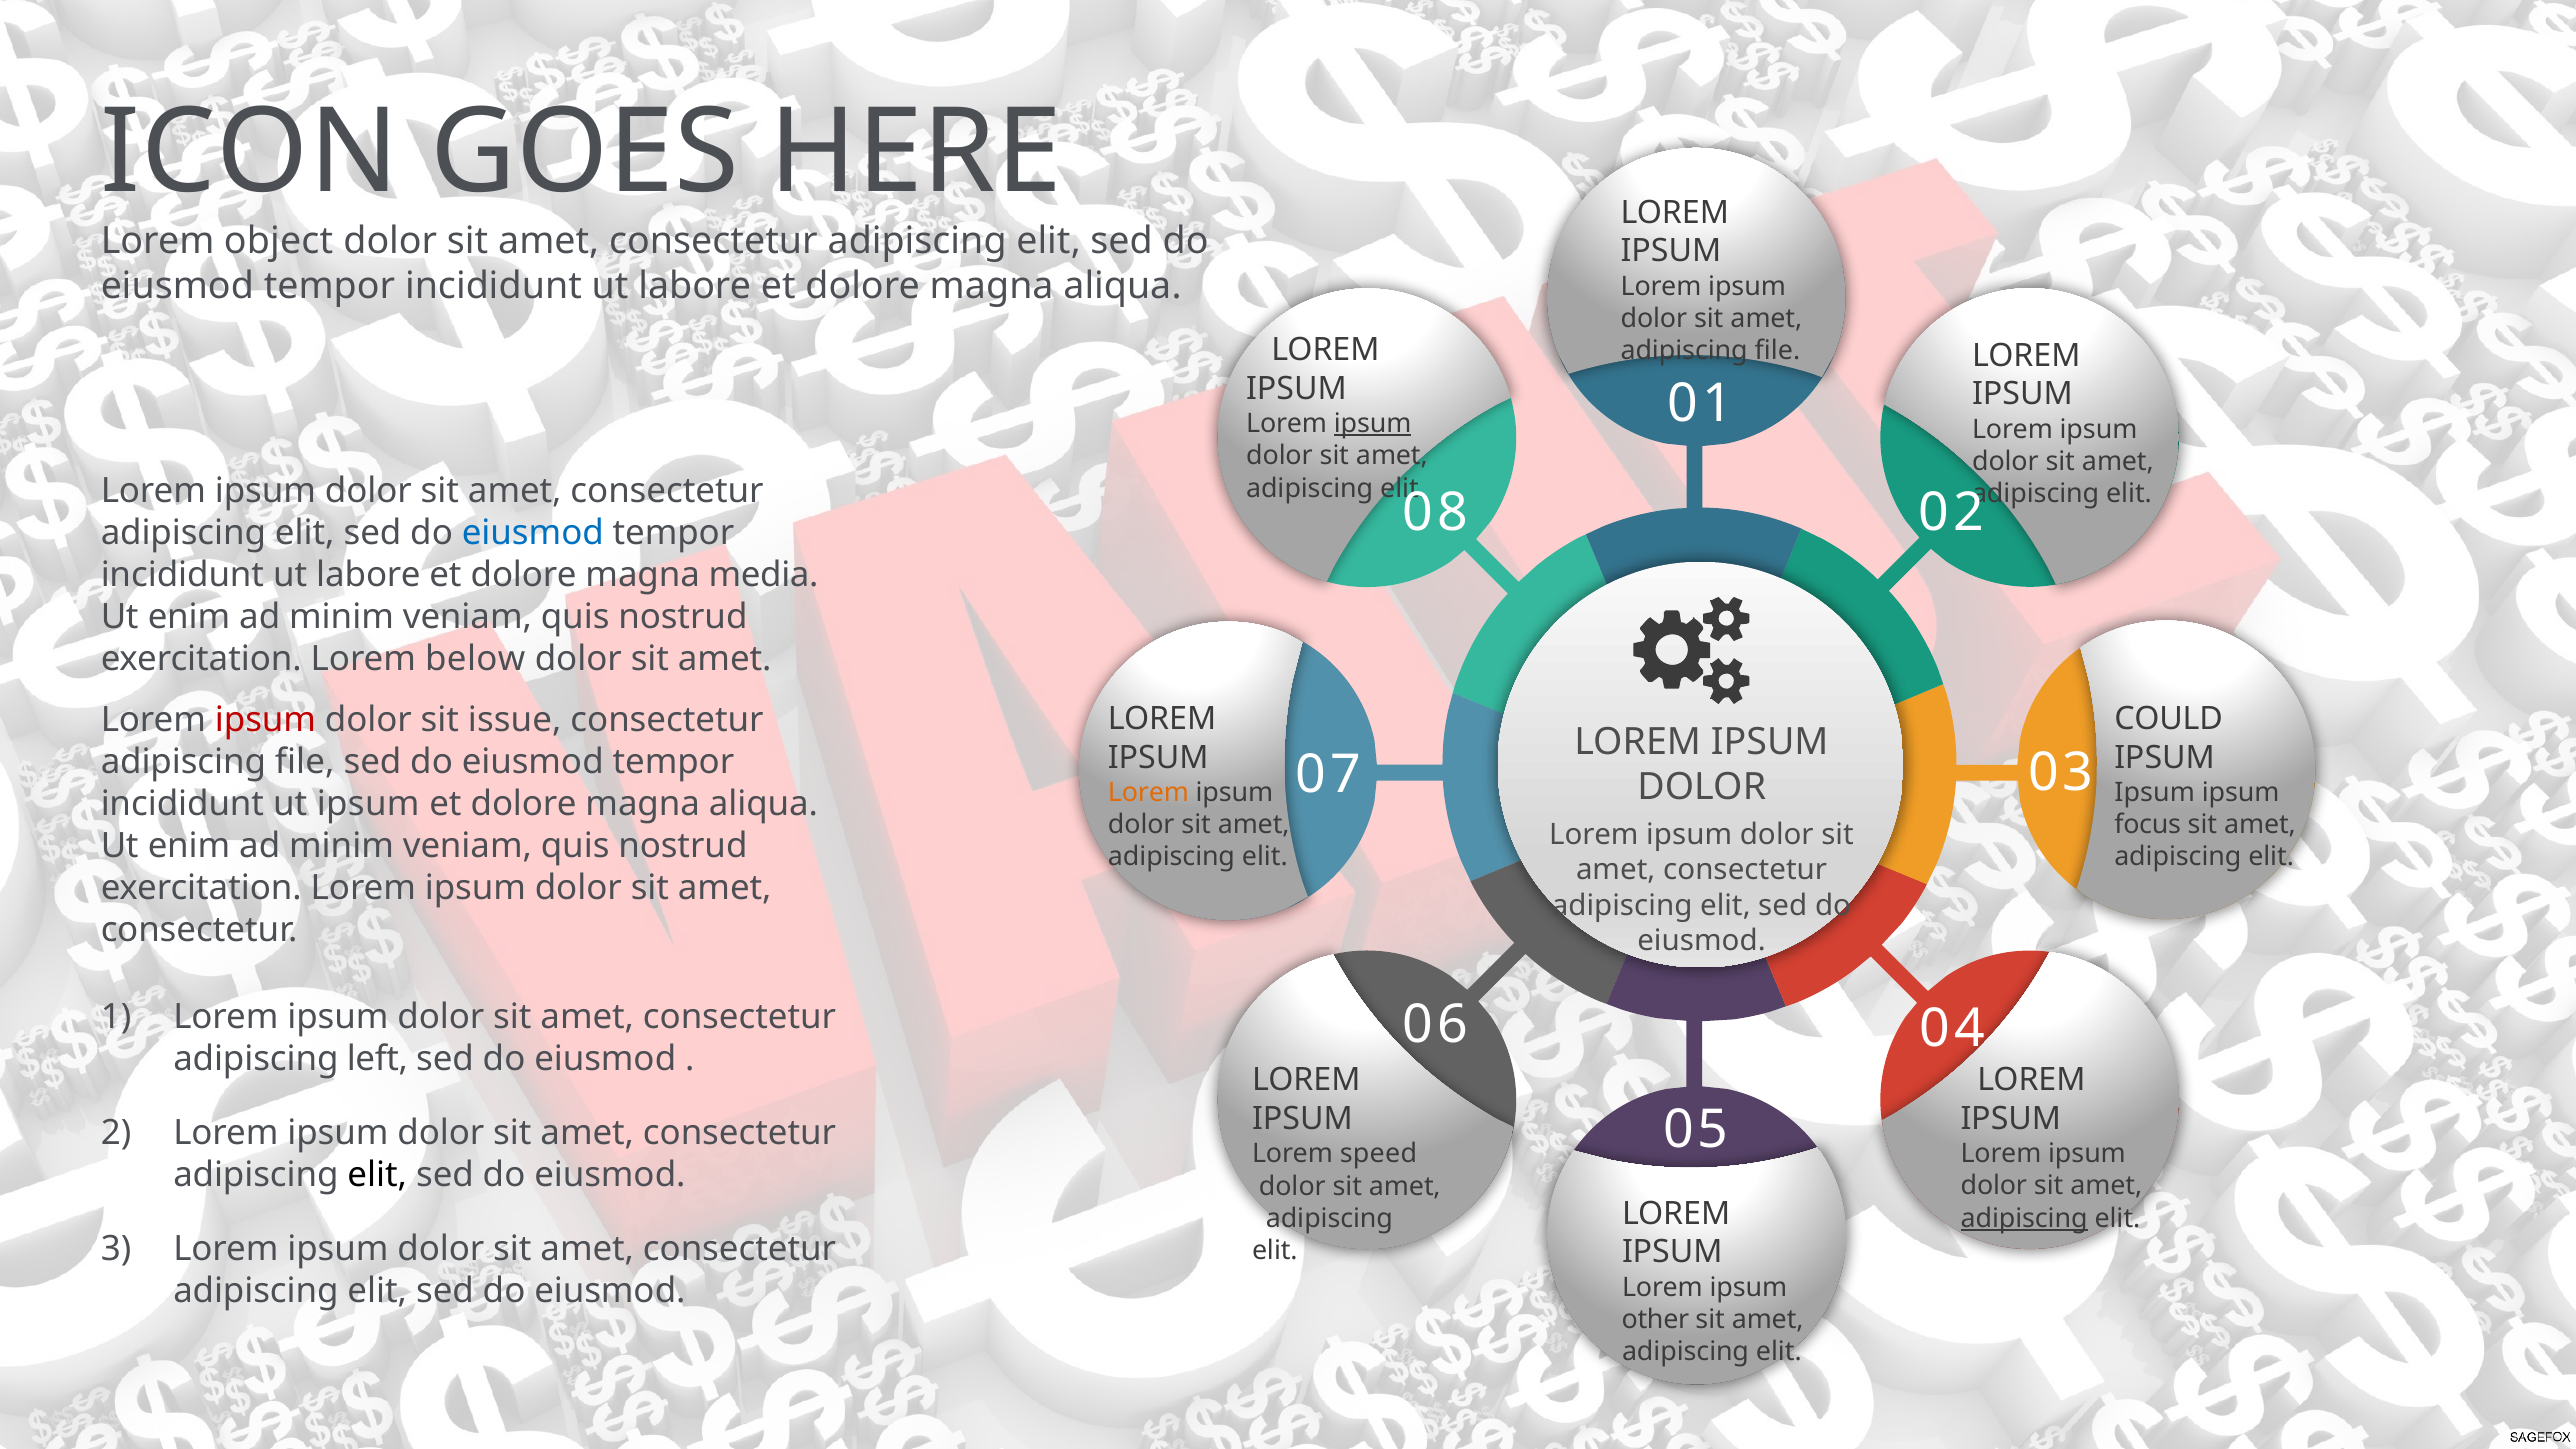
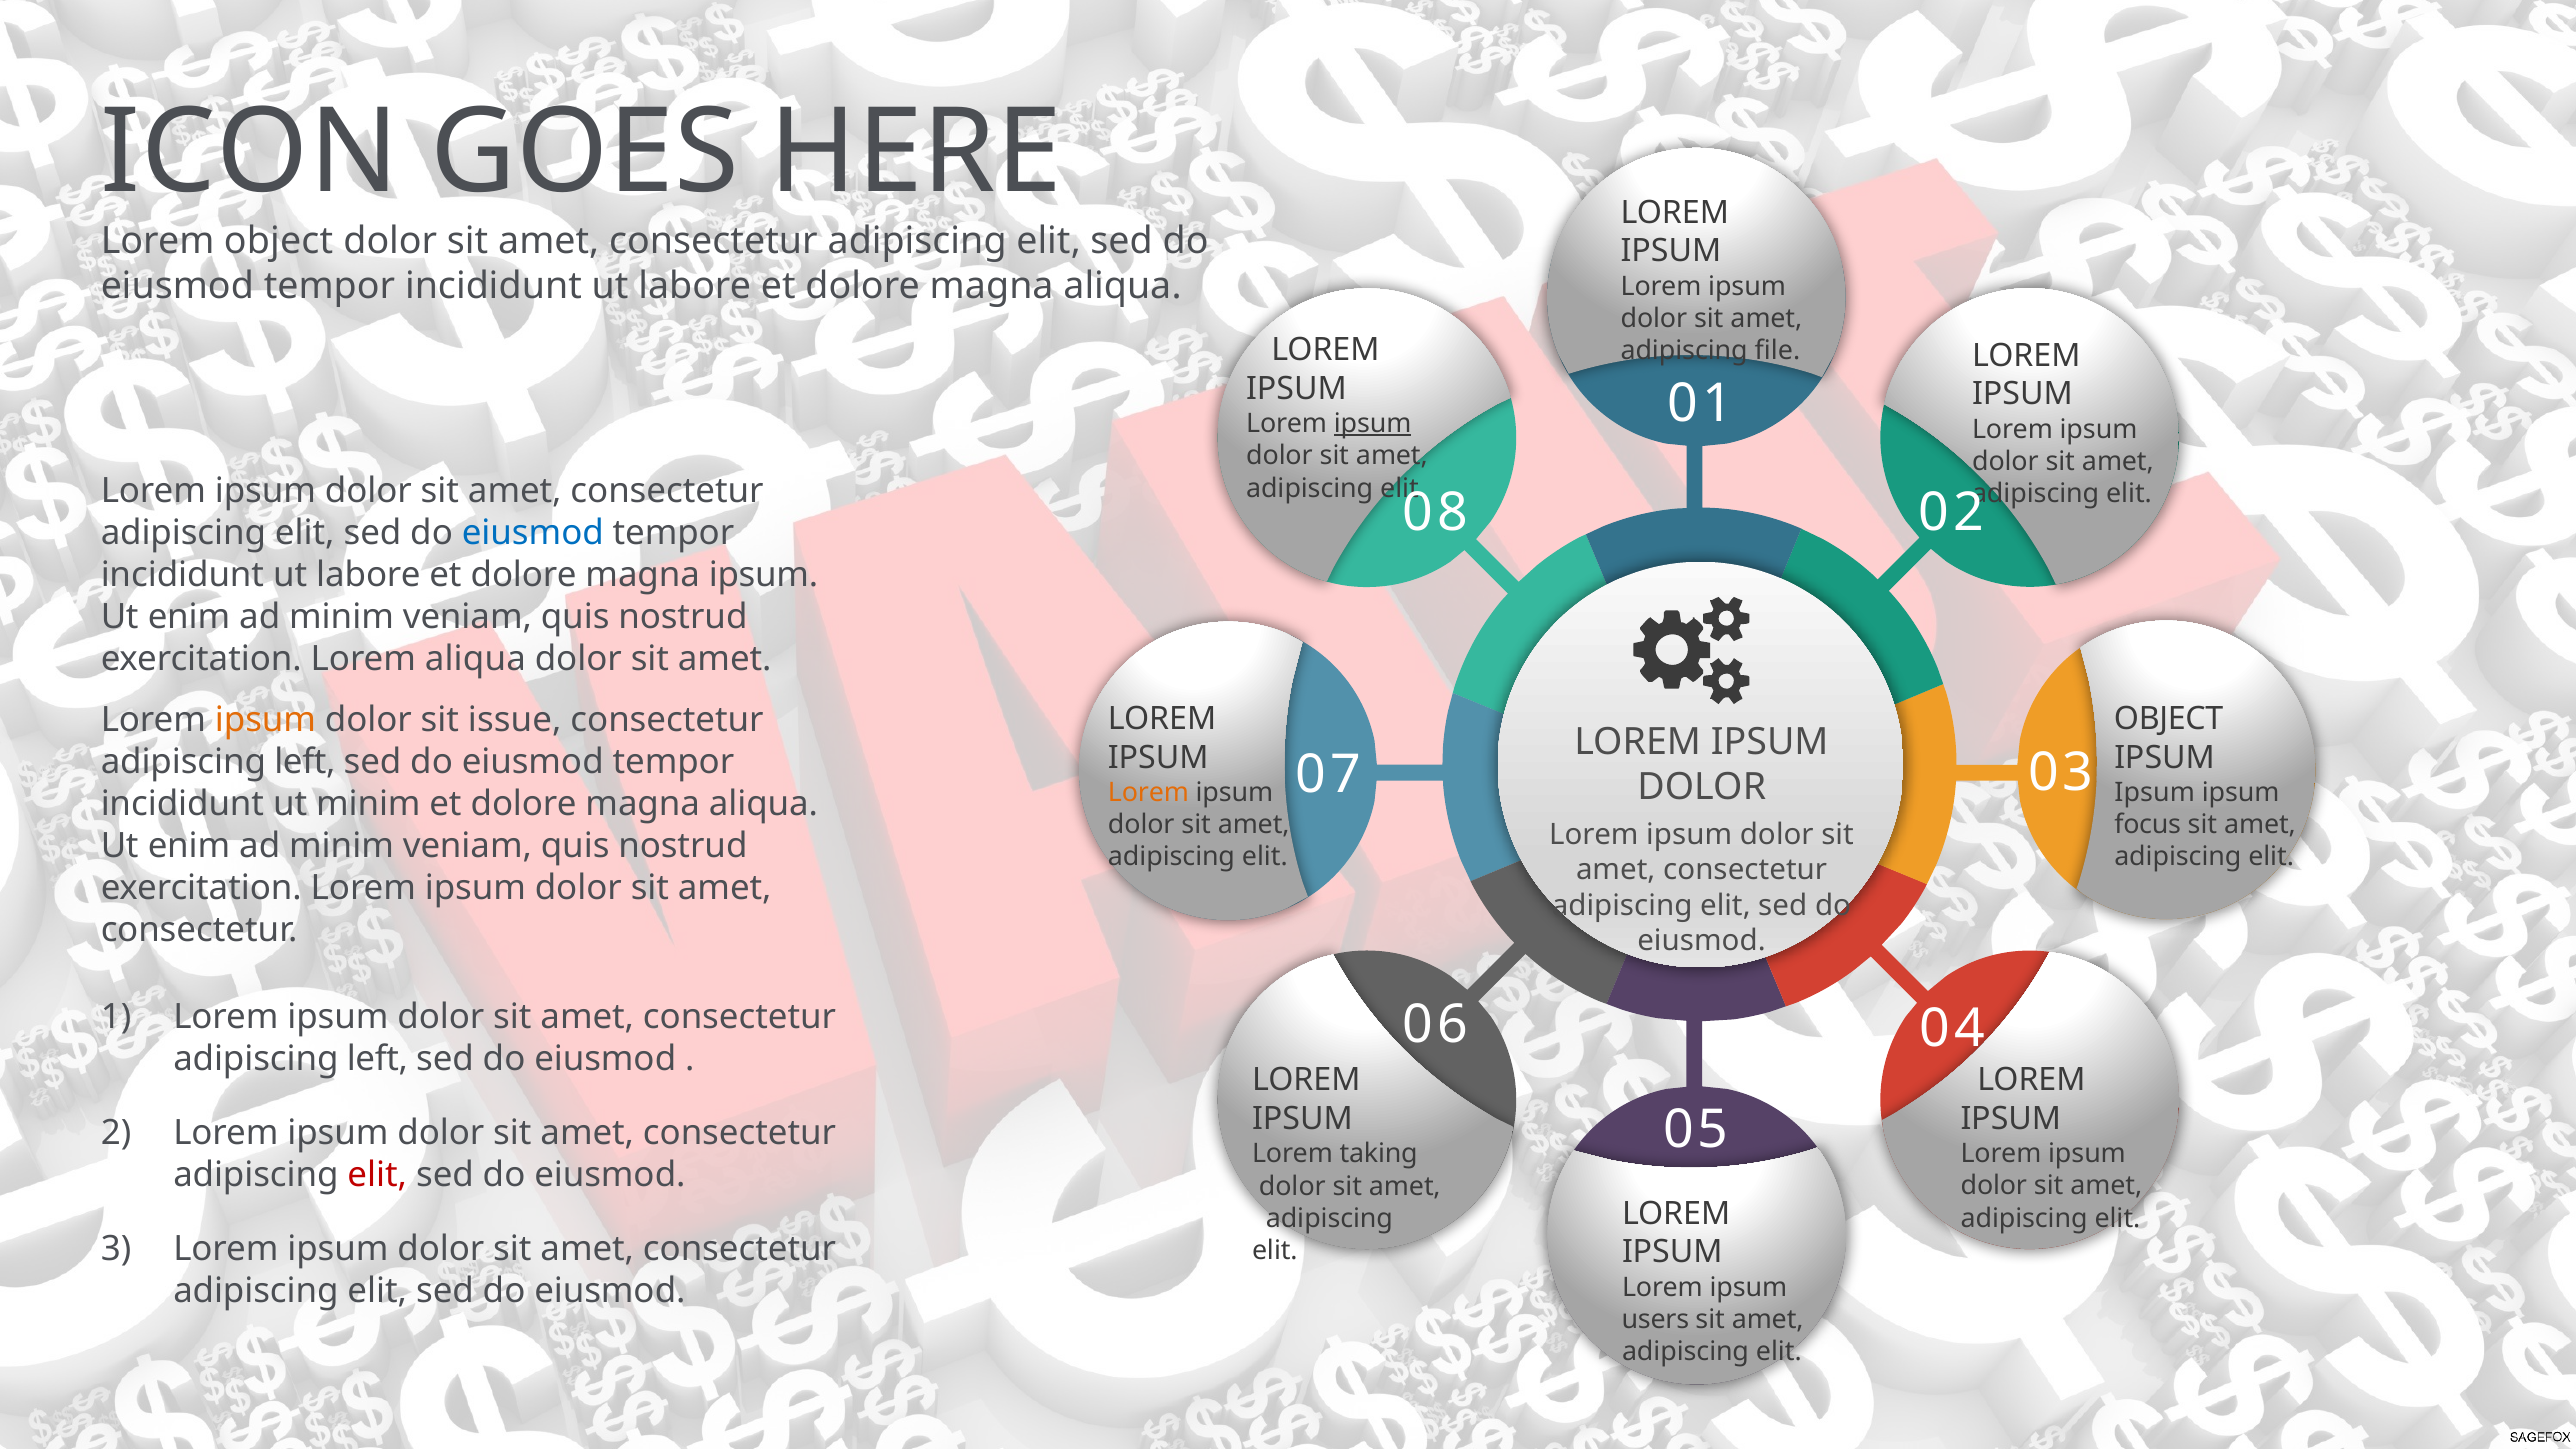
magna media: media -> ipsum
Lorem below: below -> aliqua
COULD at (2169, 719): COULD -> OBJECT
ipsum at (266, 720) colour: red -> orange
file at (305, 762): file -> left
ut ipsum: ipsum -> minim
speed: speed -> taking
elit at (377, 1175) colour: black -> red
adipiscing at (2024, 1218) underline: present -> none
other: other -> users
